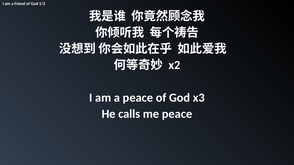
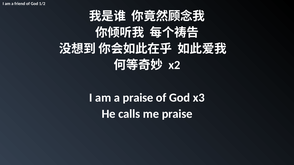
a peace: peace -> praise
me peace: peace -> praise
